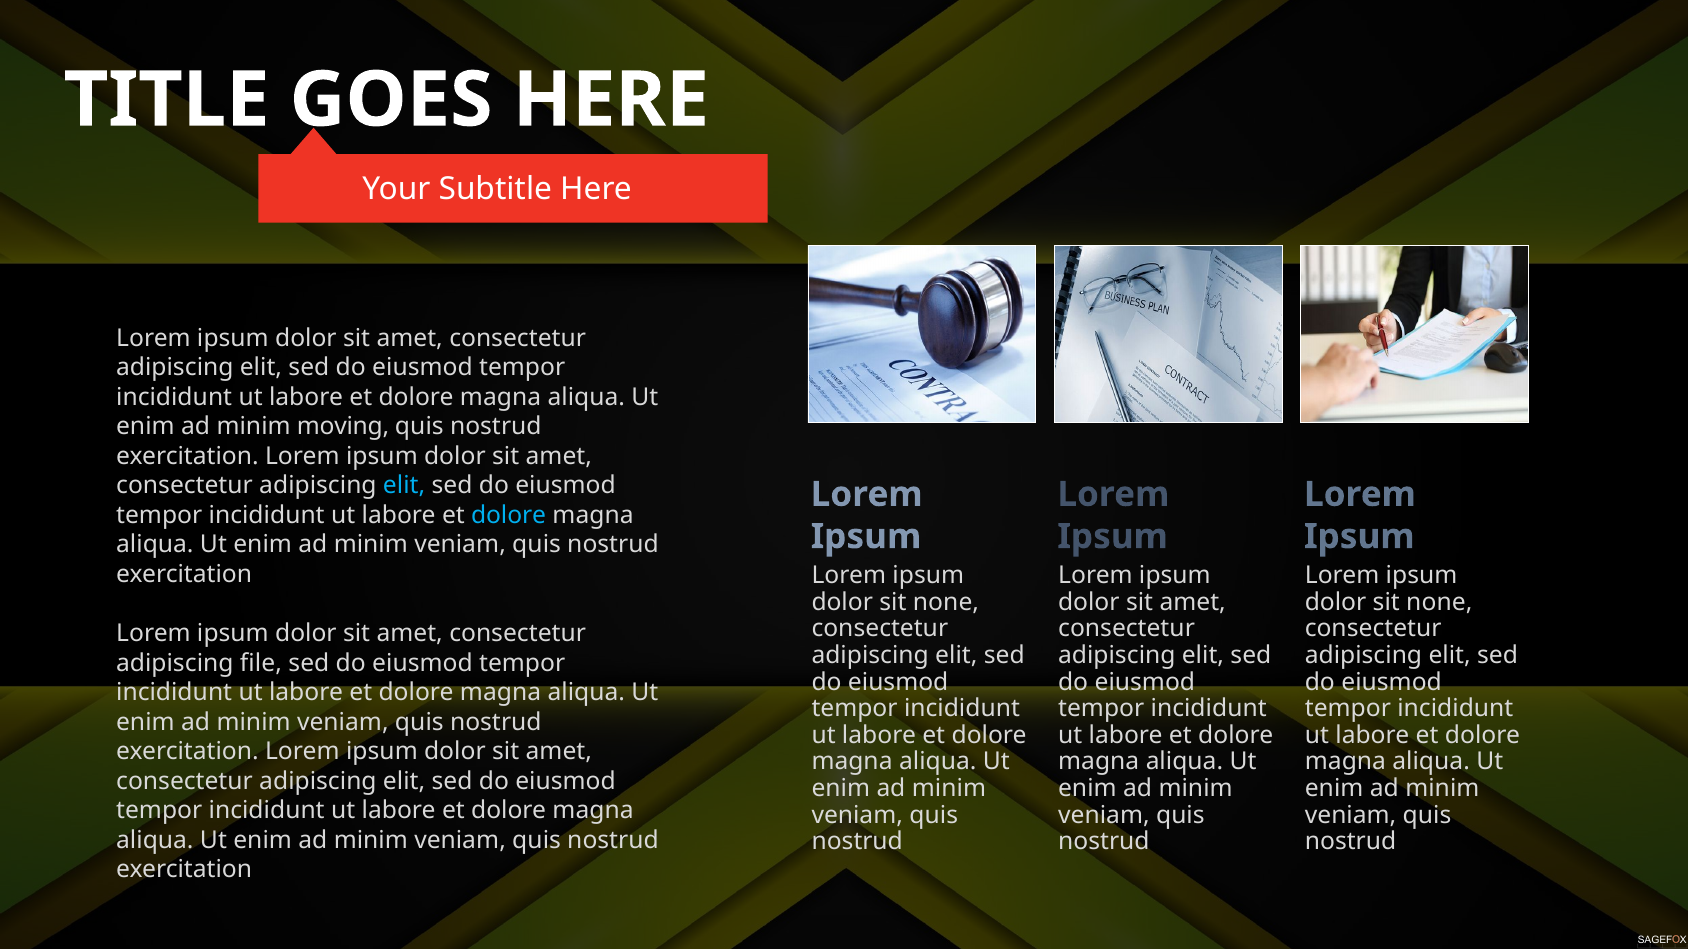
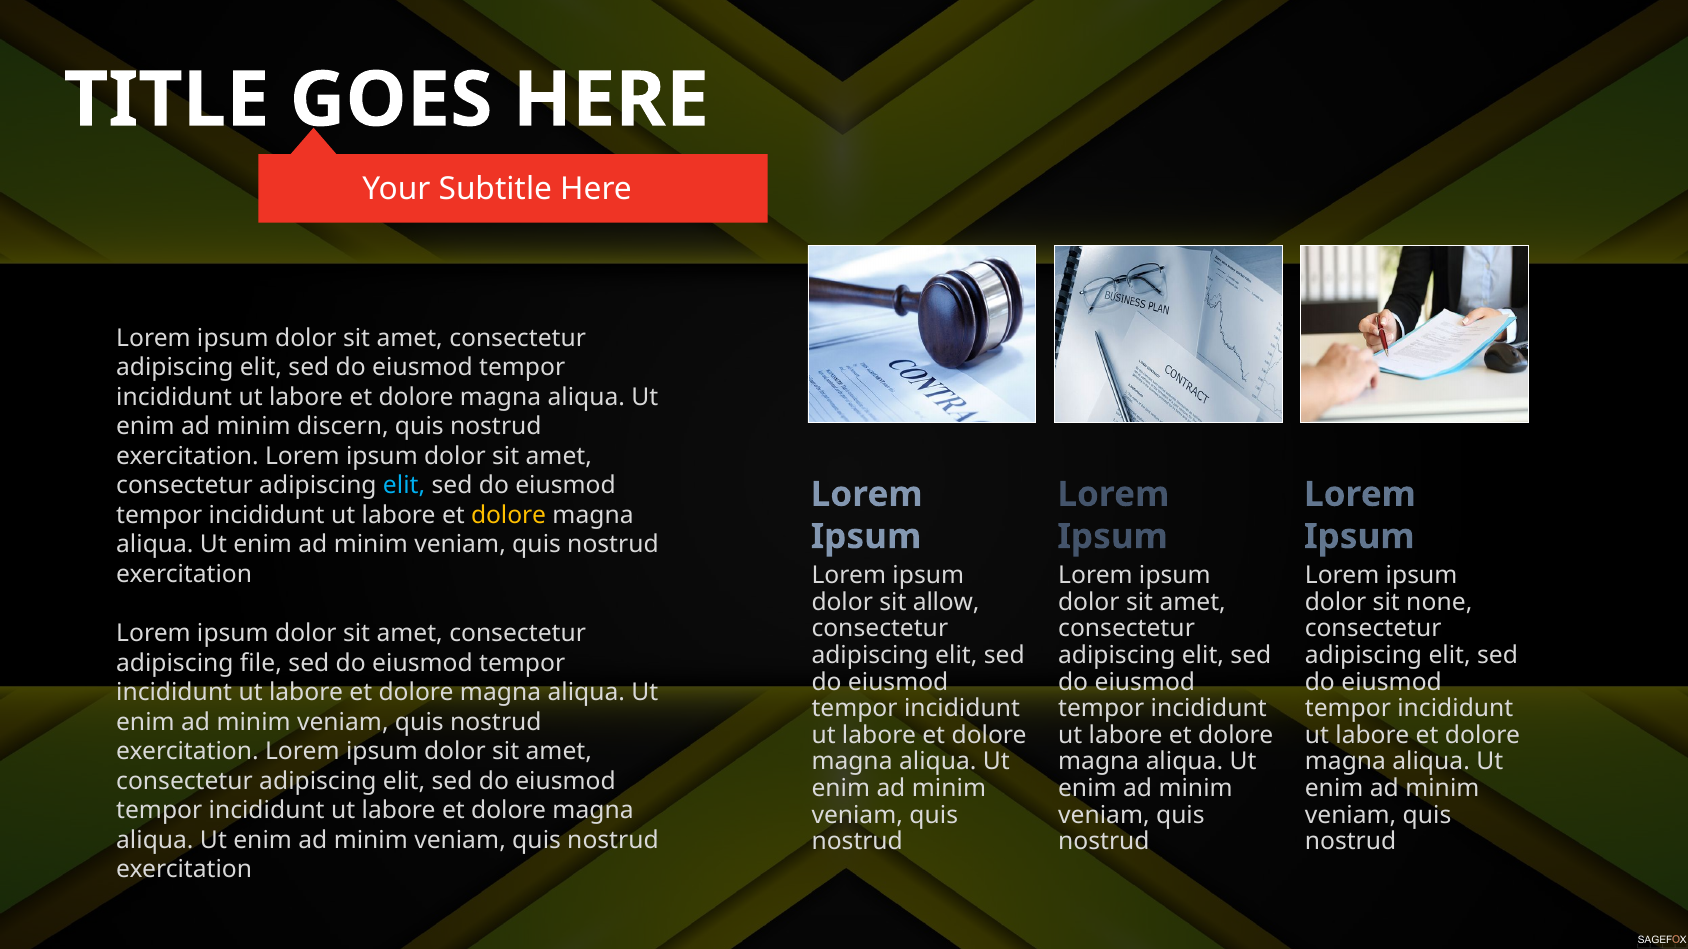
moving: moving -> discern
dolore at (509, 516) colour: light blue -> yellow
none at (946, 603): none -> allow
